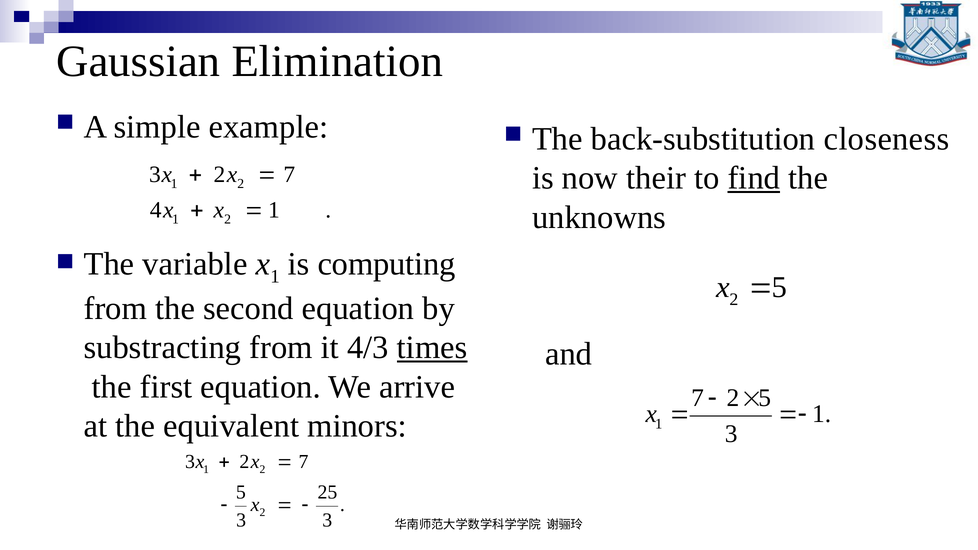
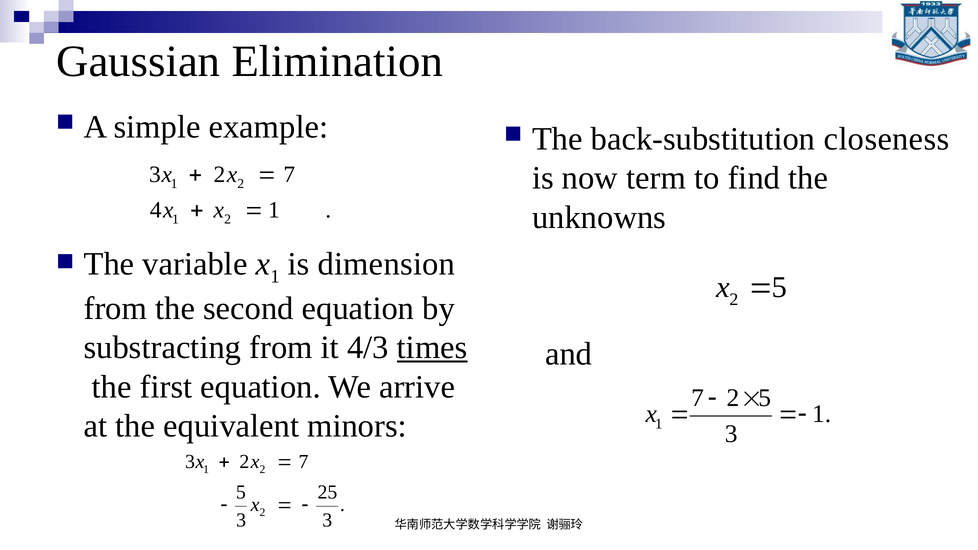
their: their -> term
find underline: present -> none
computing: computing -> dimension
